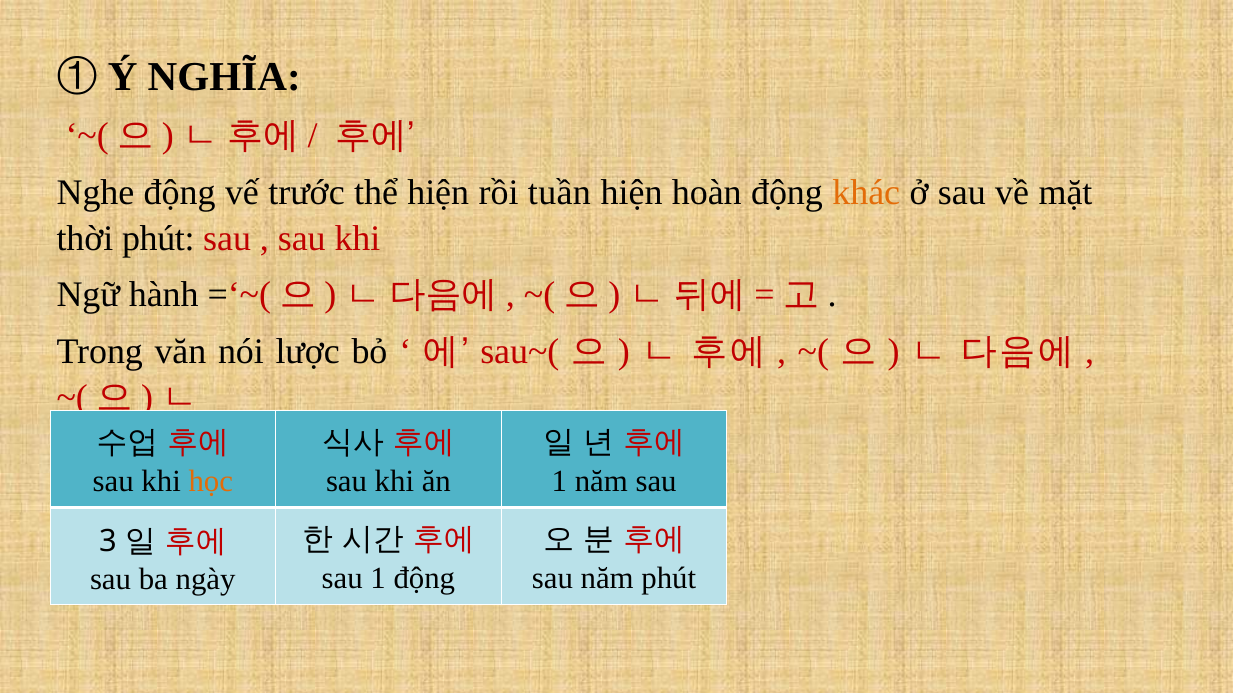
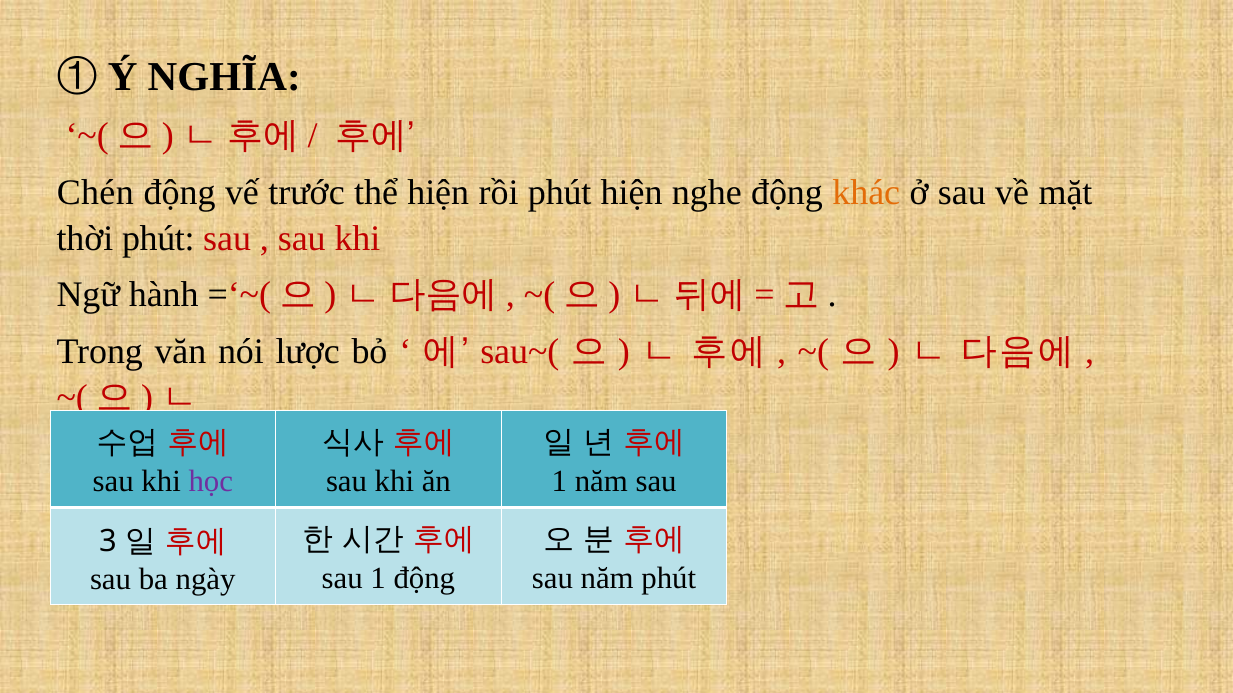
Nghe: Nghe -> Chén
rồi tuần: tuần -> phút
hoàn: hoàn -> nghe
học colour: orange -> purple
